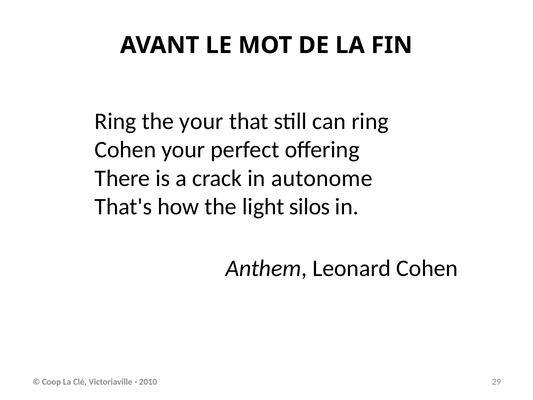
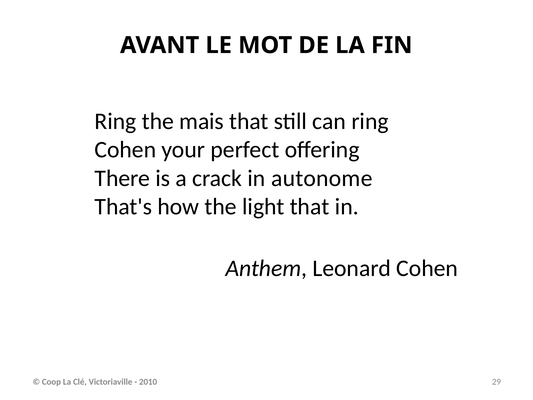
the your: your -> mais
light silos: silos -> that
